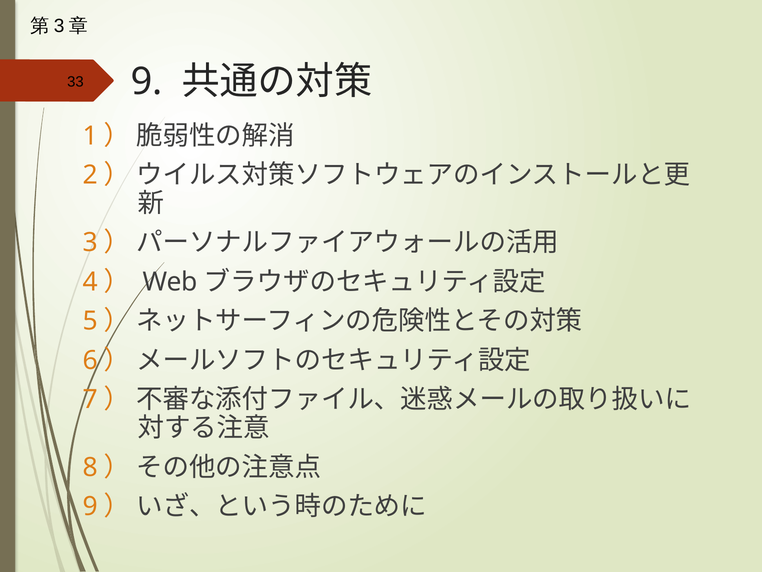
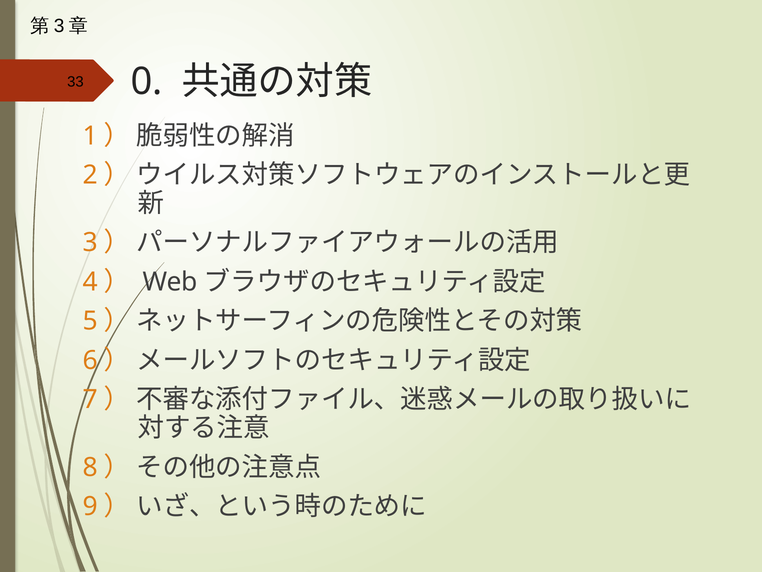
33 9: 9 -> 0
